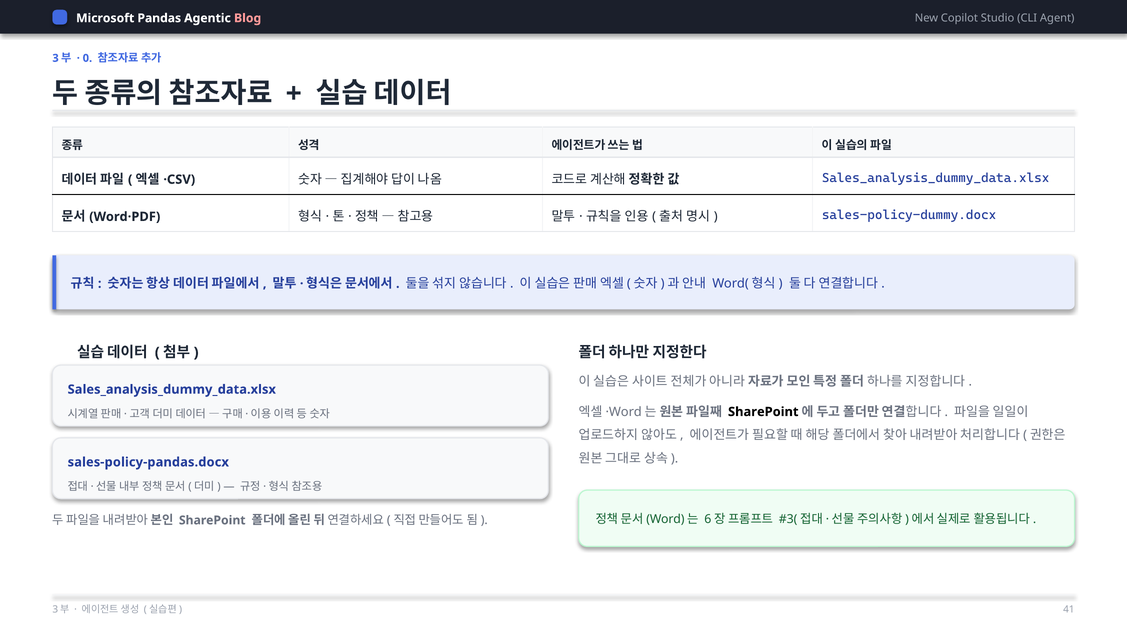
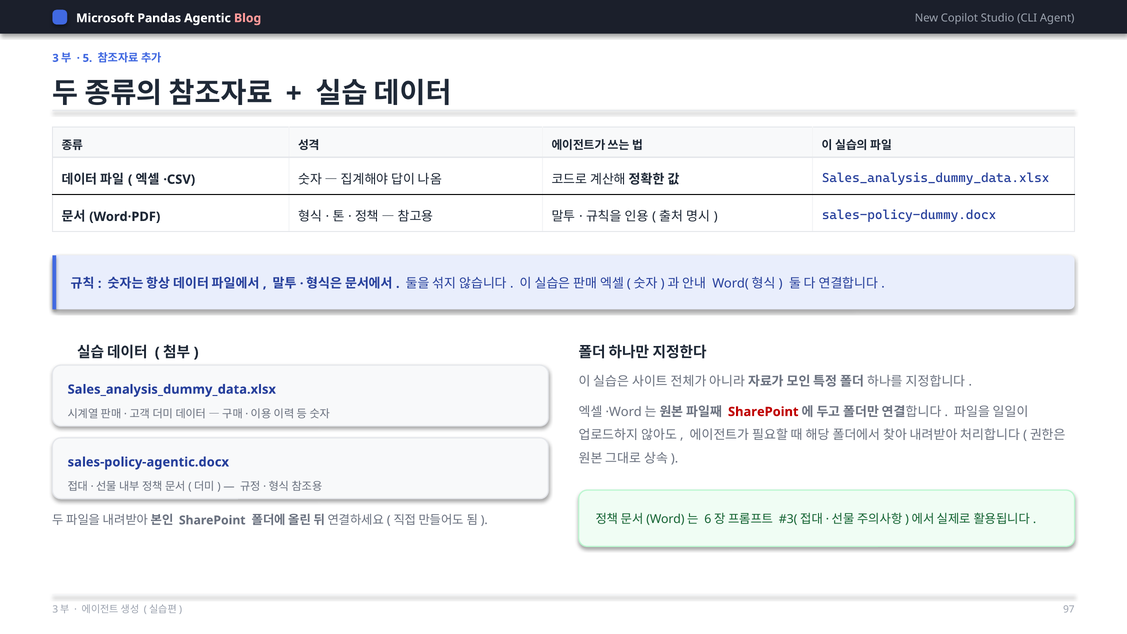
0: 0 -> 5
SharePoint at (763, 412) colour: black -> red
sales-policy-pandas.docx: sales-policy-pandas.docx -> sales-policy-agentic.docx
41: 41 -> 97
